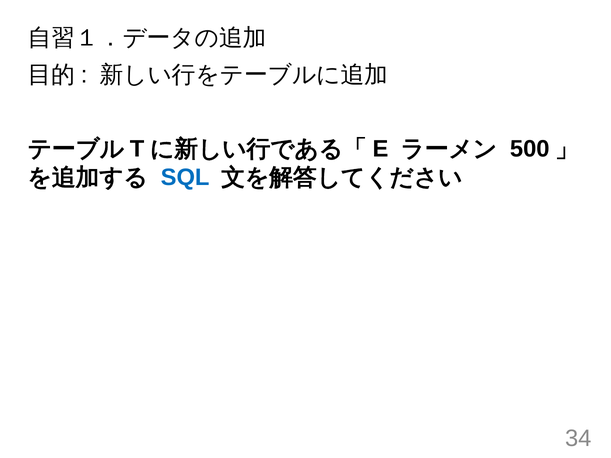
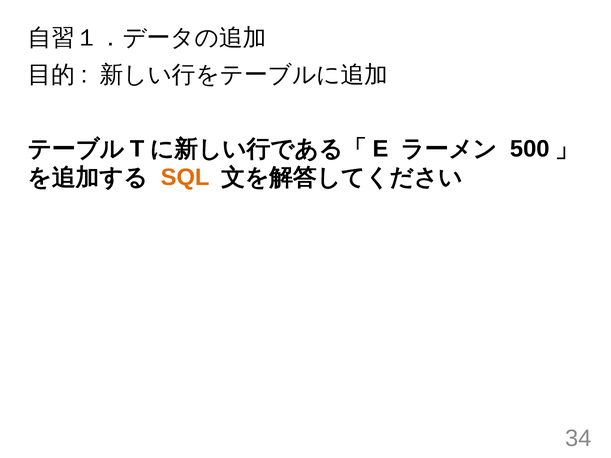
SQL colour: blue -> orange
